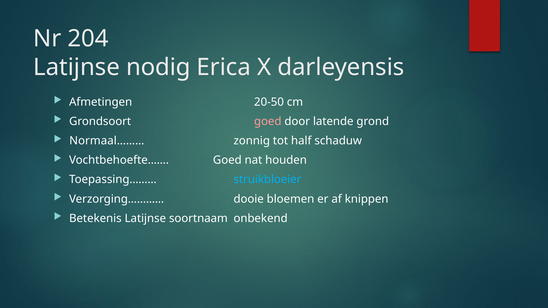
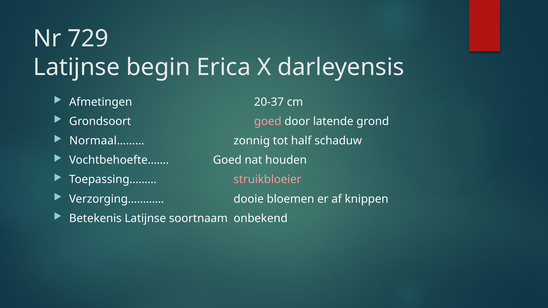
204: 204 -> 729
nodig: nodig -> begin
20-50: 20-50 -> 20-37
struikbloeier colour: light blue -> pink
